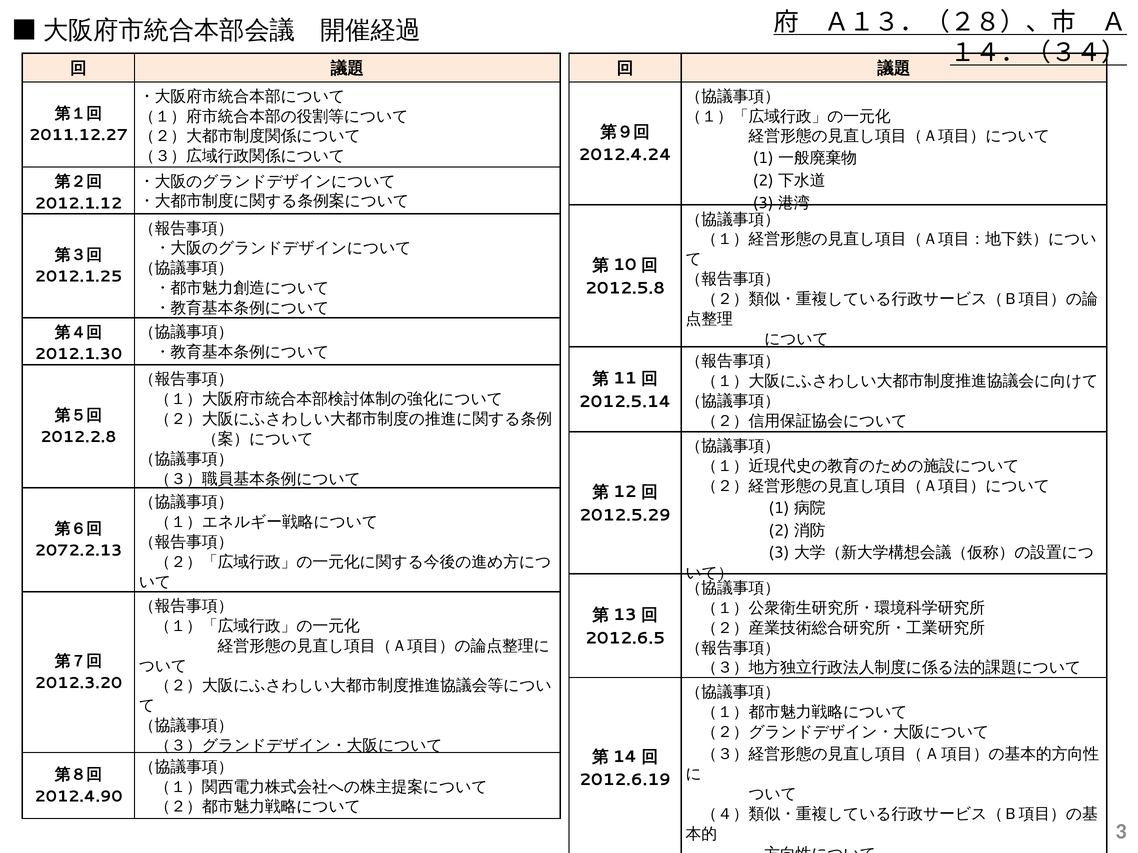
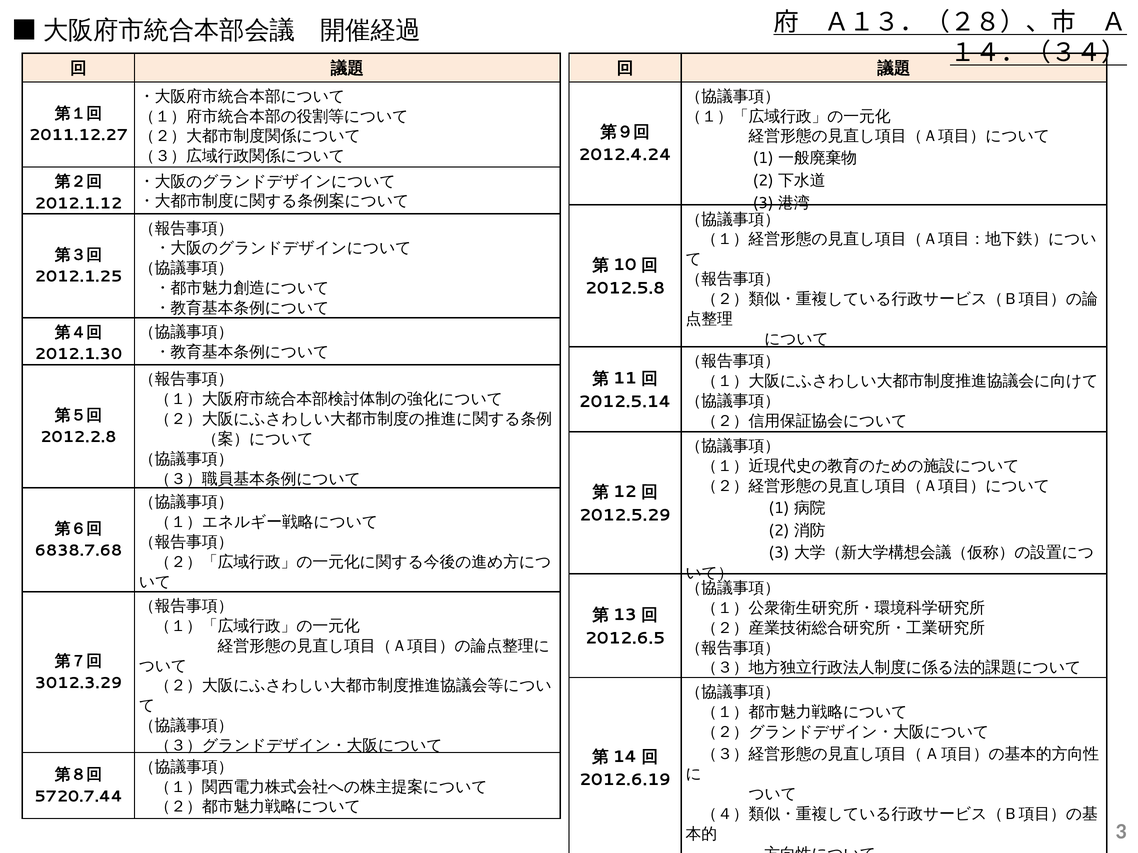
2072.2.13: 2072.2.13 -> 6838.7.68
2012.3.20: 2012.3.20 -> 3012.3.29
2012.4.90: 2012.4.90 -> 5720.7.44
